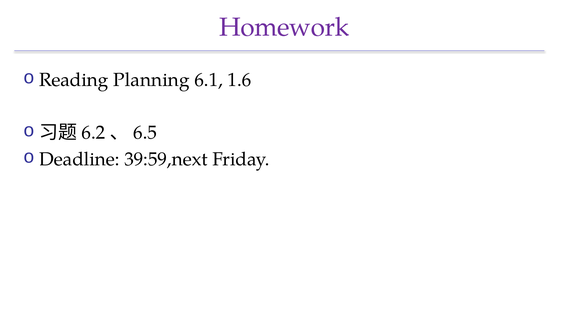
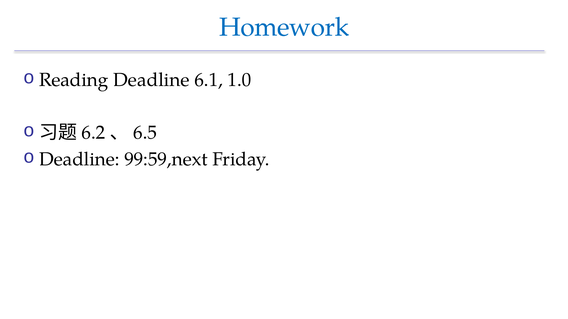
Homework colour: purple -> blue
Reading Planning: Planning -> Deadline
1.6: 1.6 -> 1.0
39:59,next: 39:59,next -> 99:59,next
